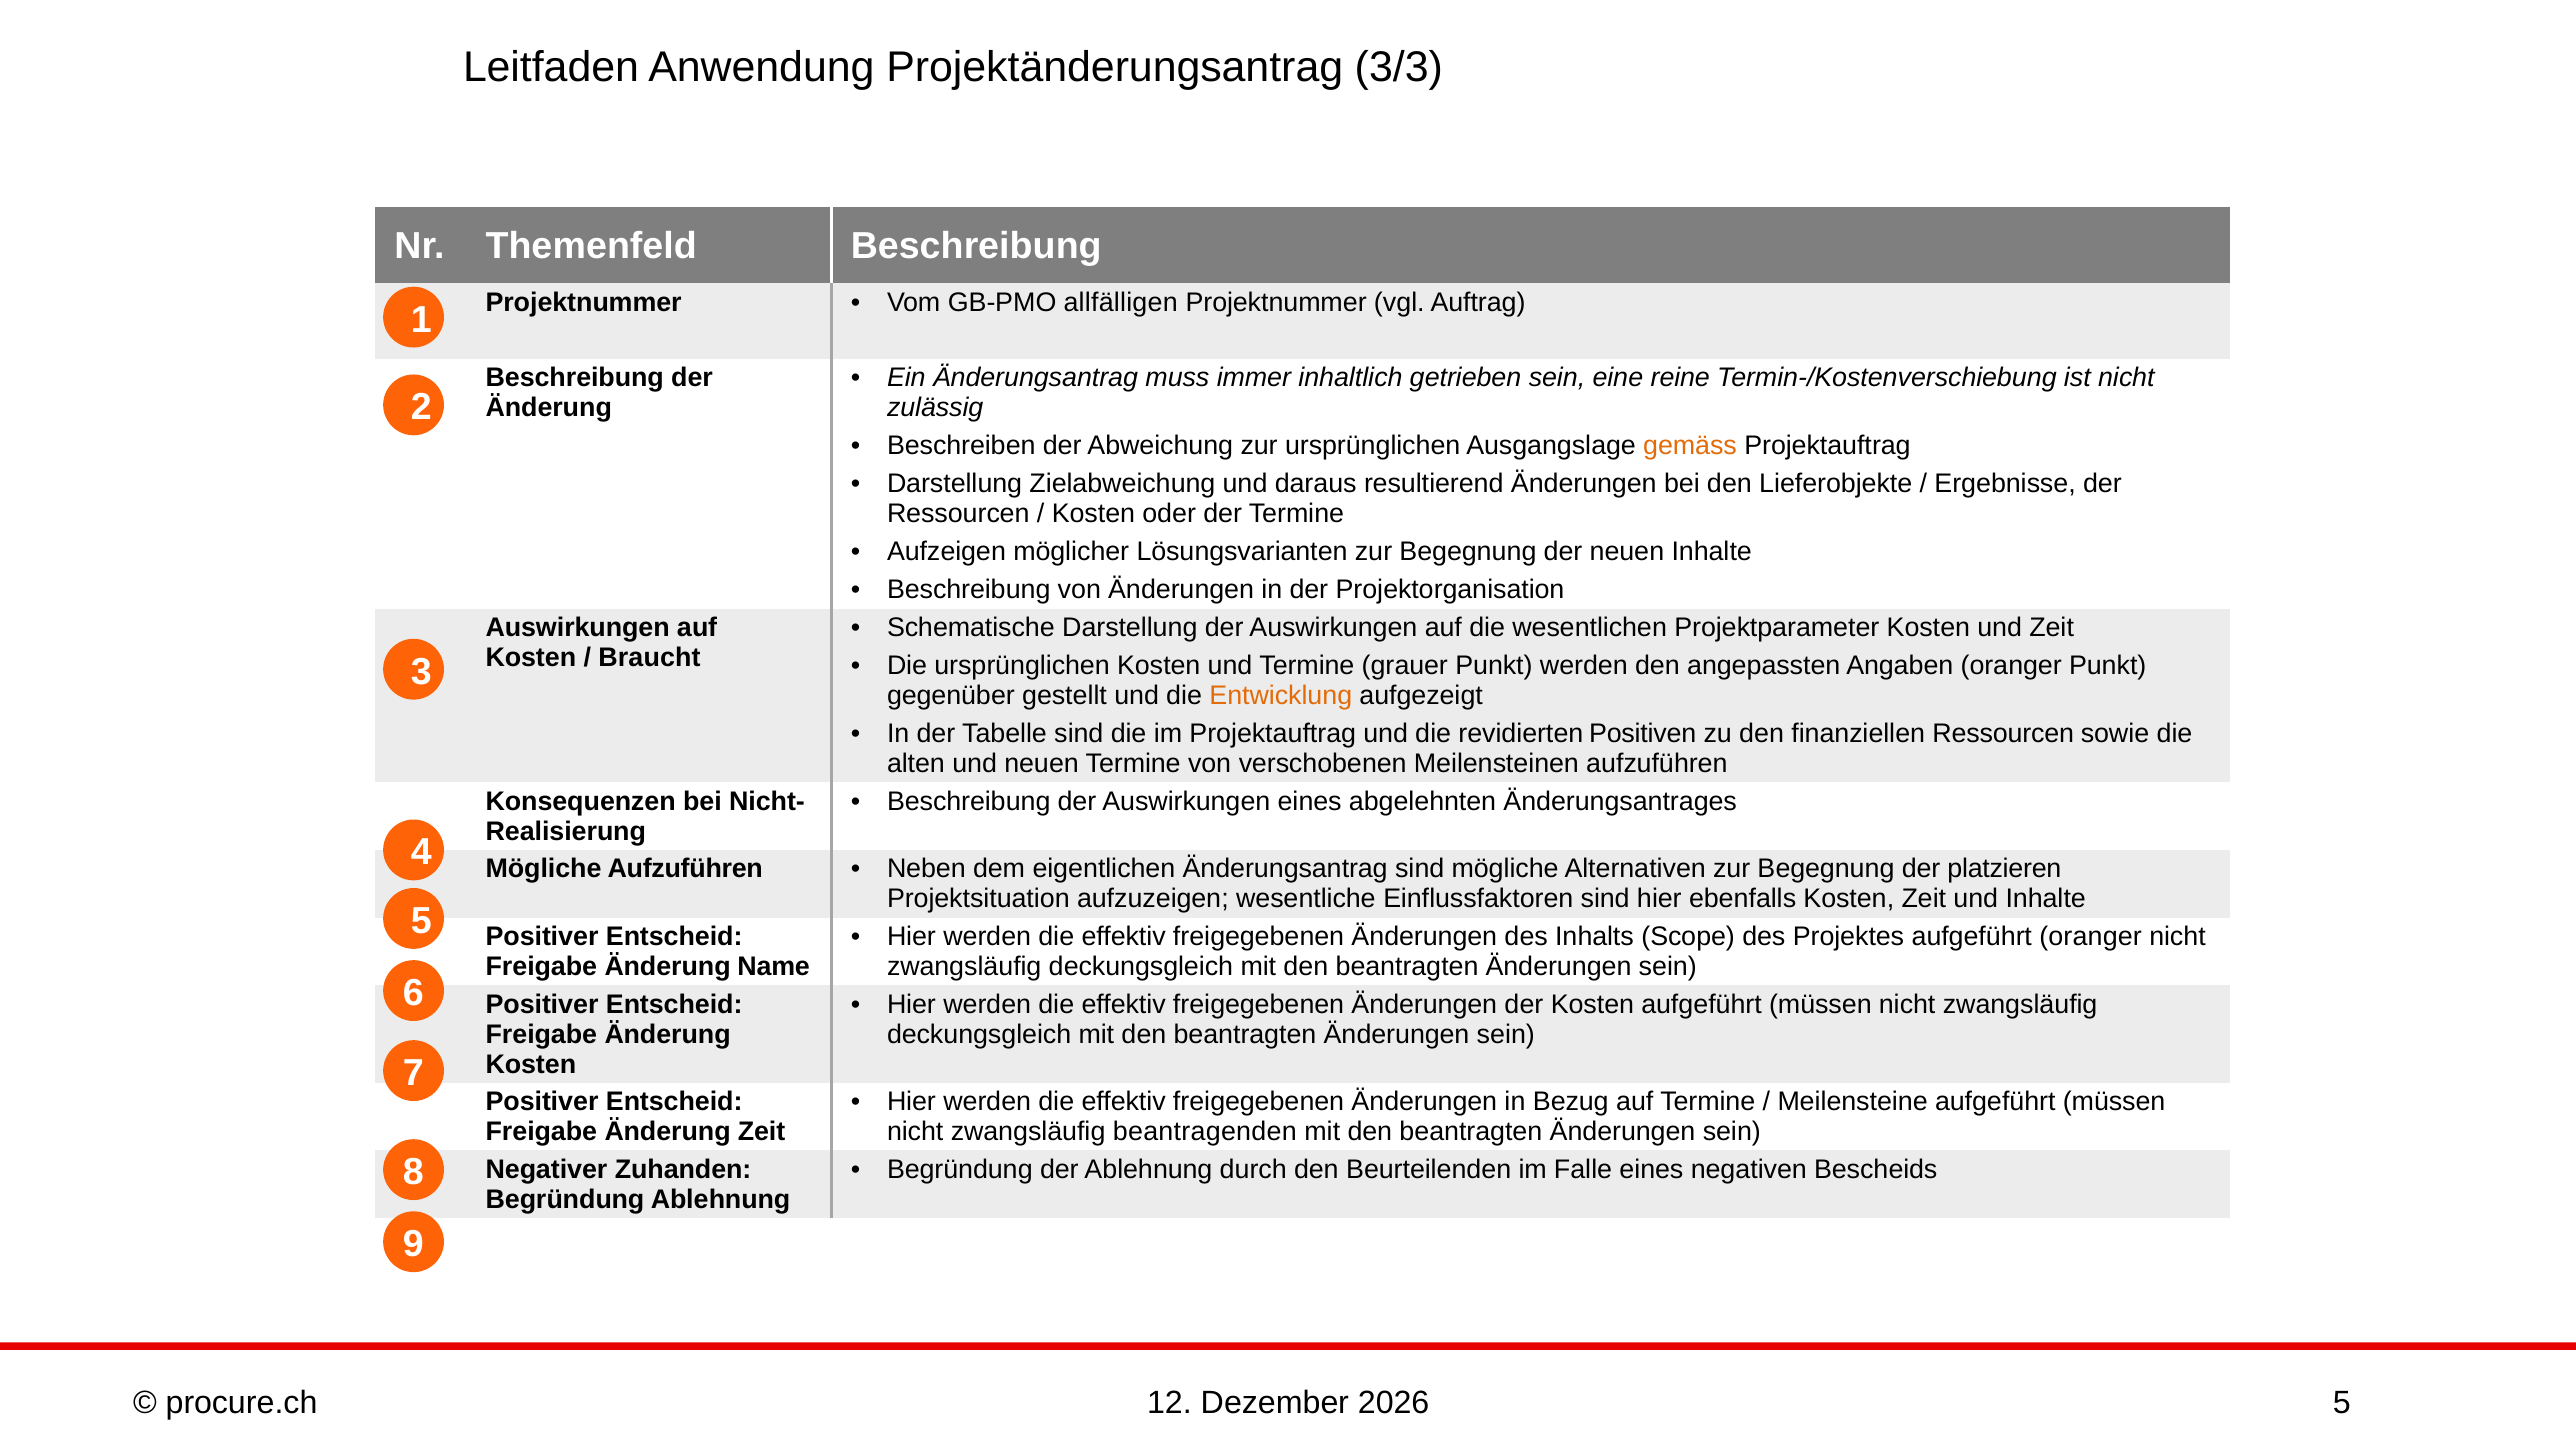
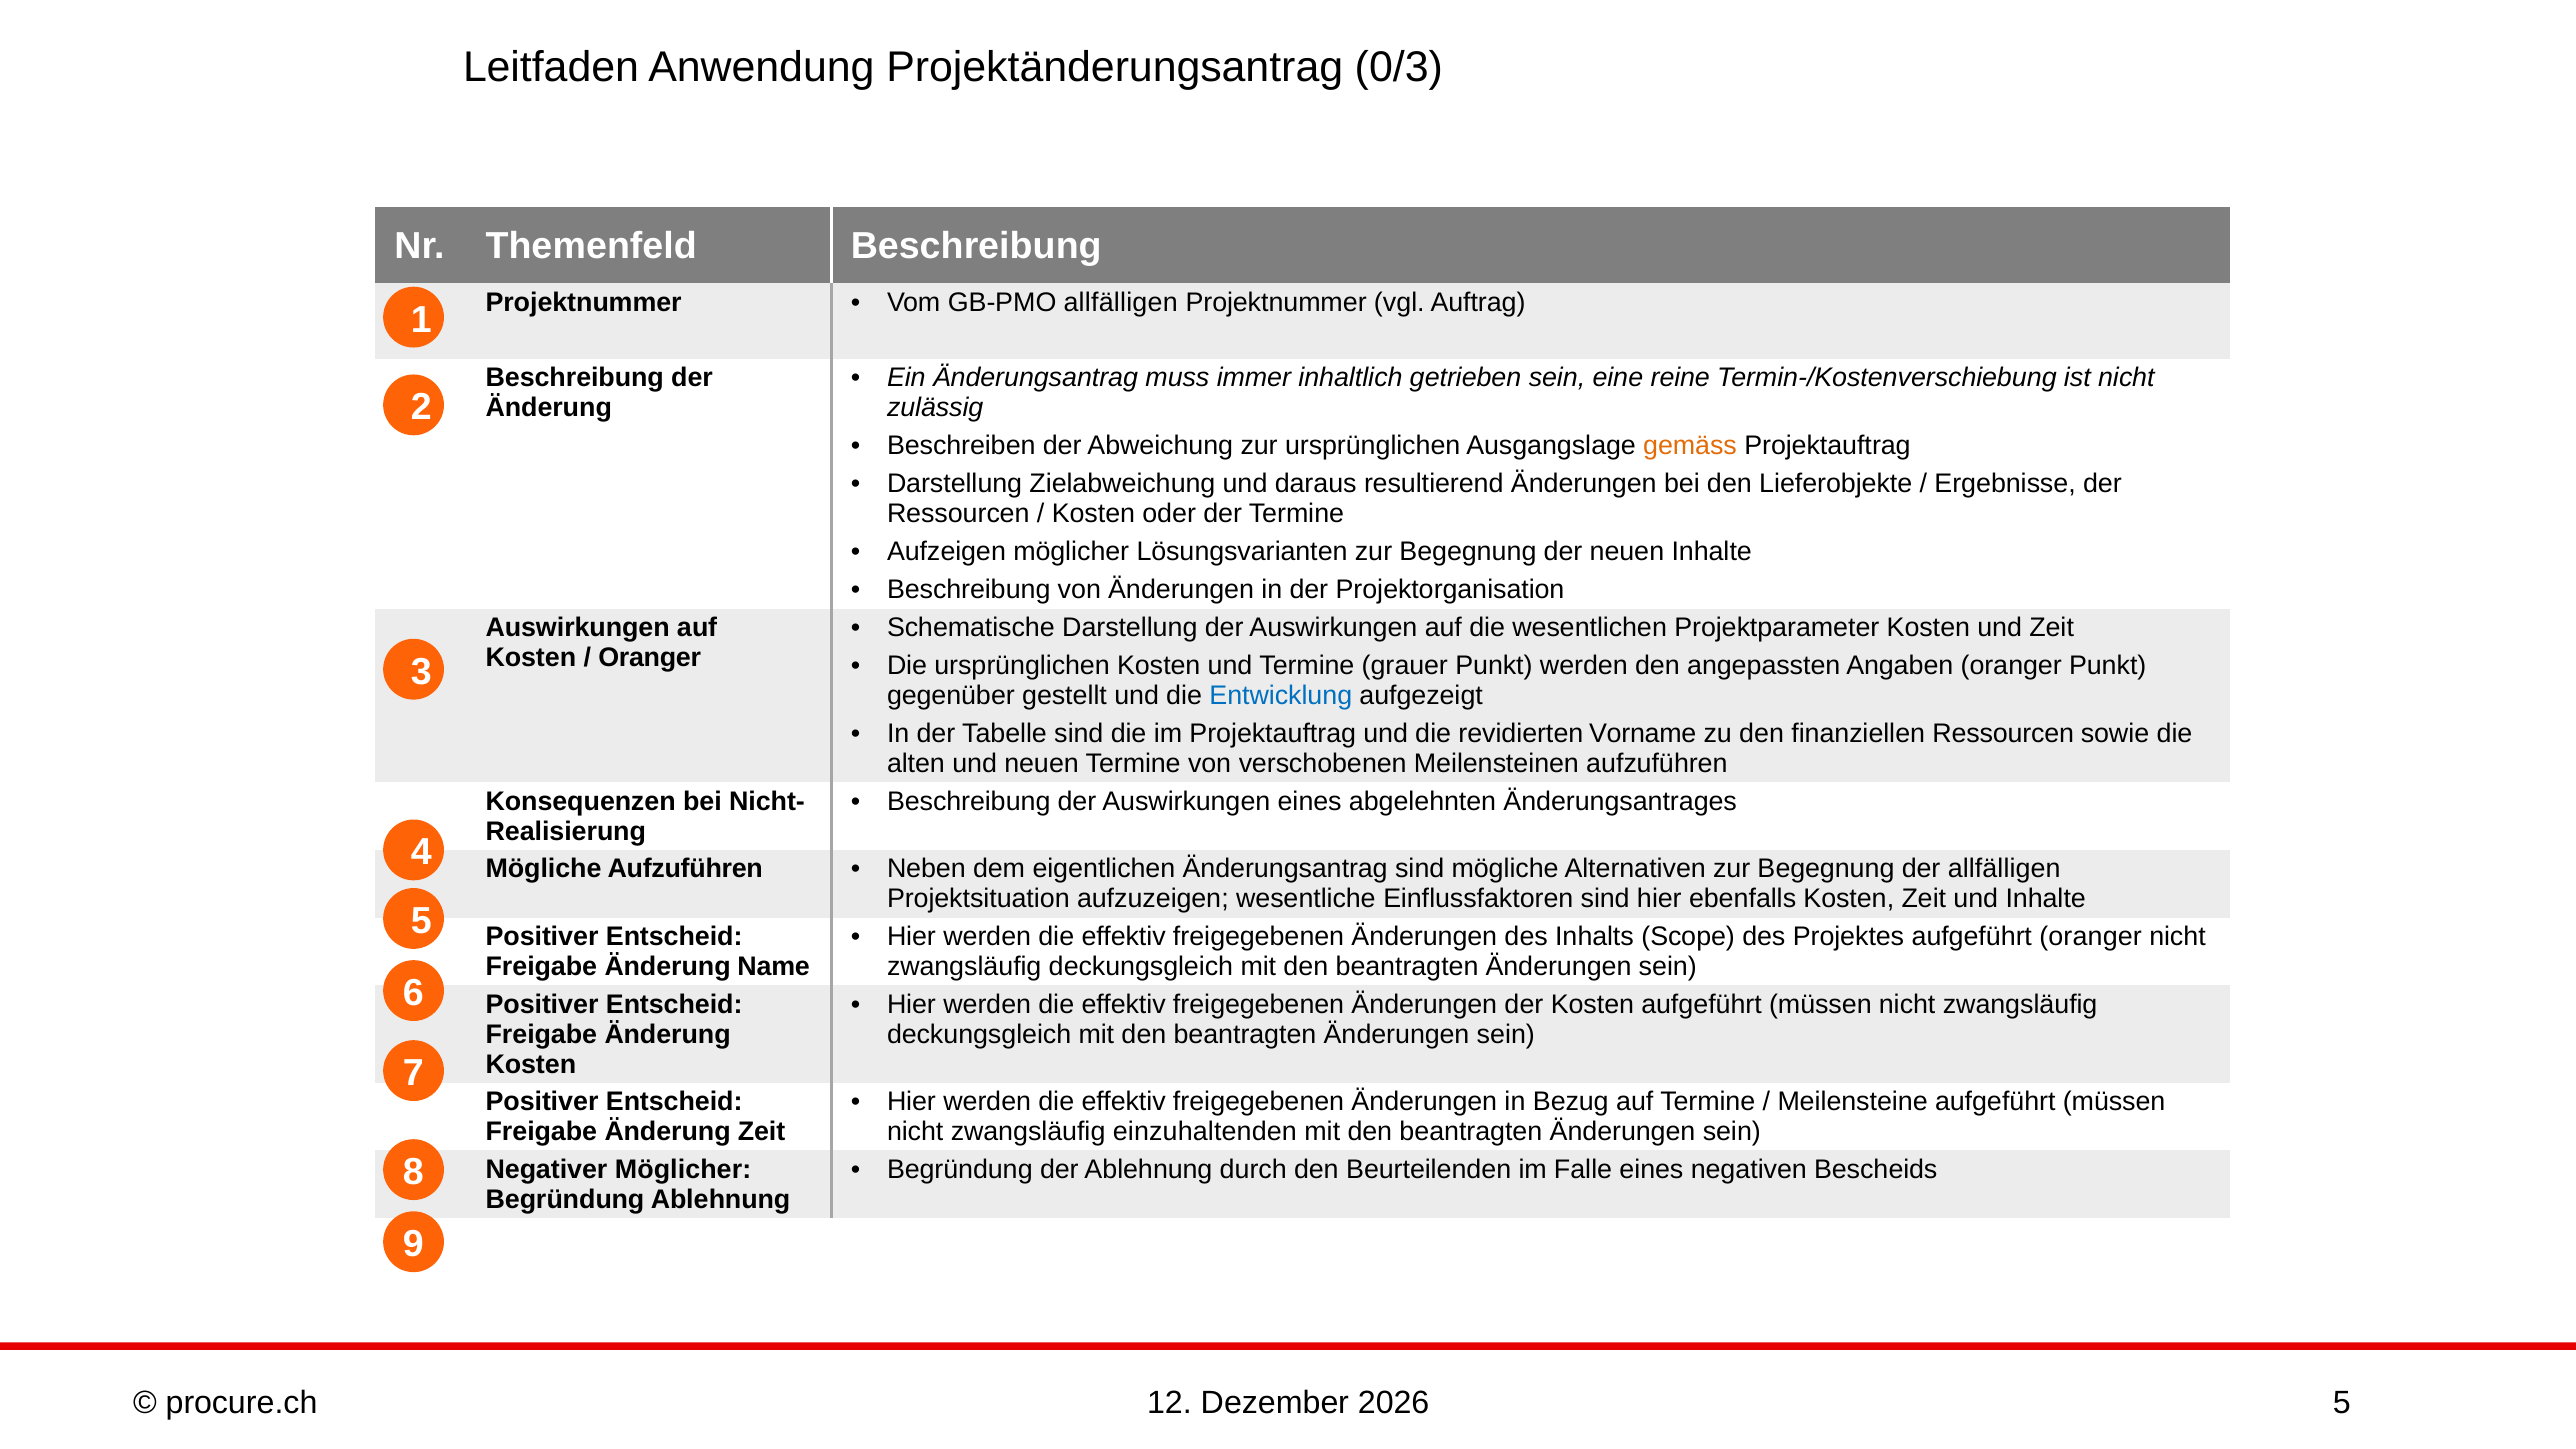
3/3: 3/3 -> 0/3
Braucht at (649, 658): Braucht -> Oranger
Entwicklung colour: orange -> blue
Positiven: Positiven -> Vorname
der platzieren: platzieren -> allfälligen
beantragenden: beantragenden -> einzuhaltenden
Negativer Zuhanden: Zuhanden -> Möglicher
